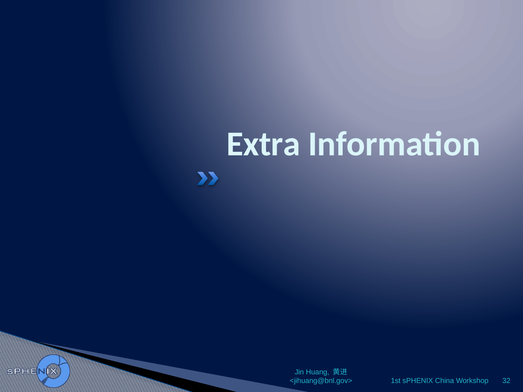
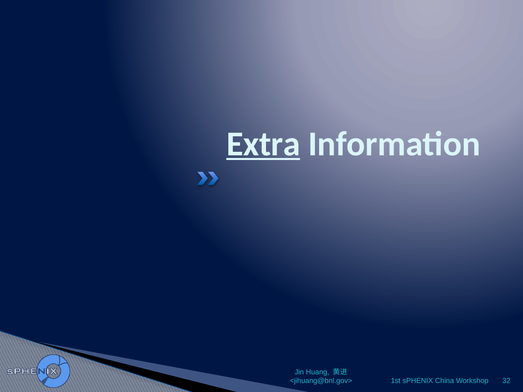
Extra underline: none -> present
